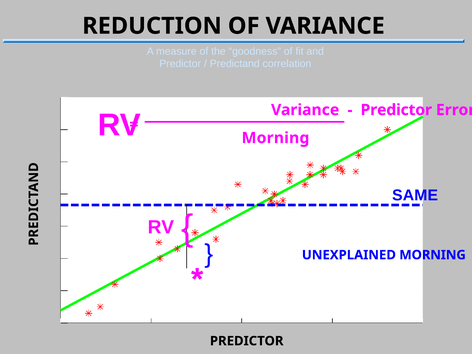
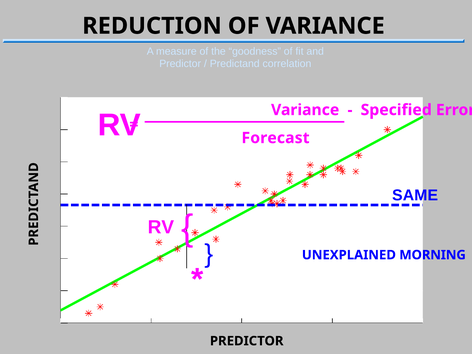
Predictor at (396, 110): Predictor -> Specified
Morning at (275, 138): Morning -> Forecast
